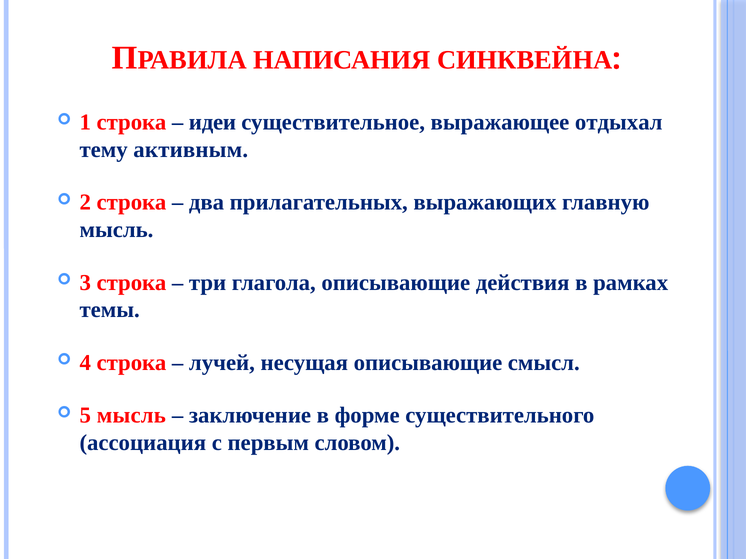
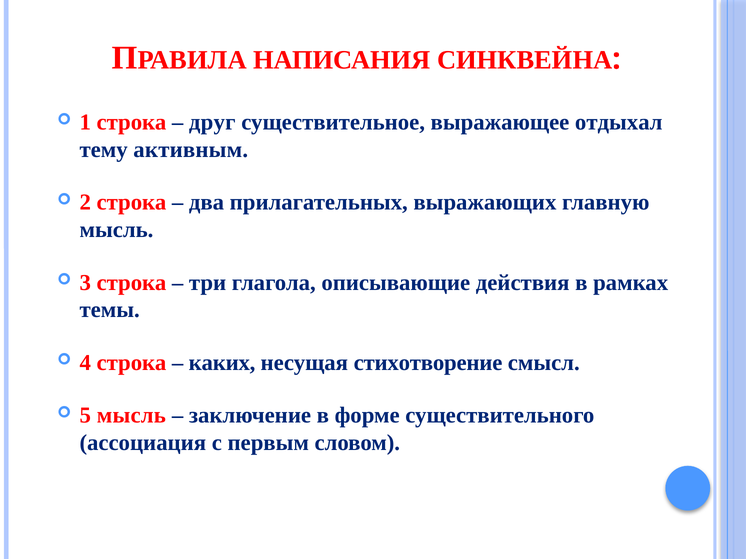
идеи: идеи -> друг
лучей: лучей -> каких
несущая описывающие: описывающие -> стихотворение
